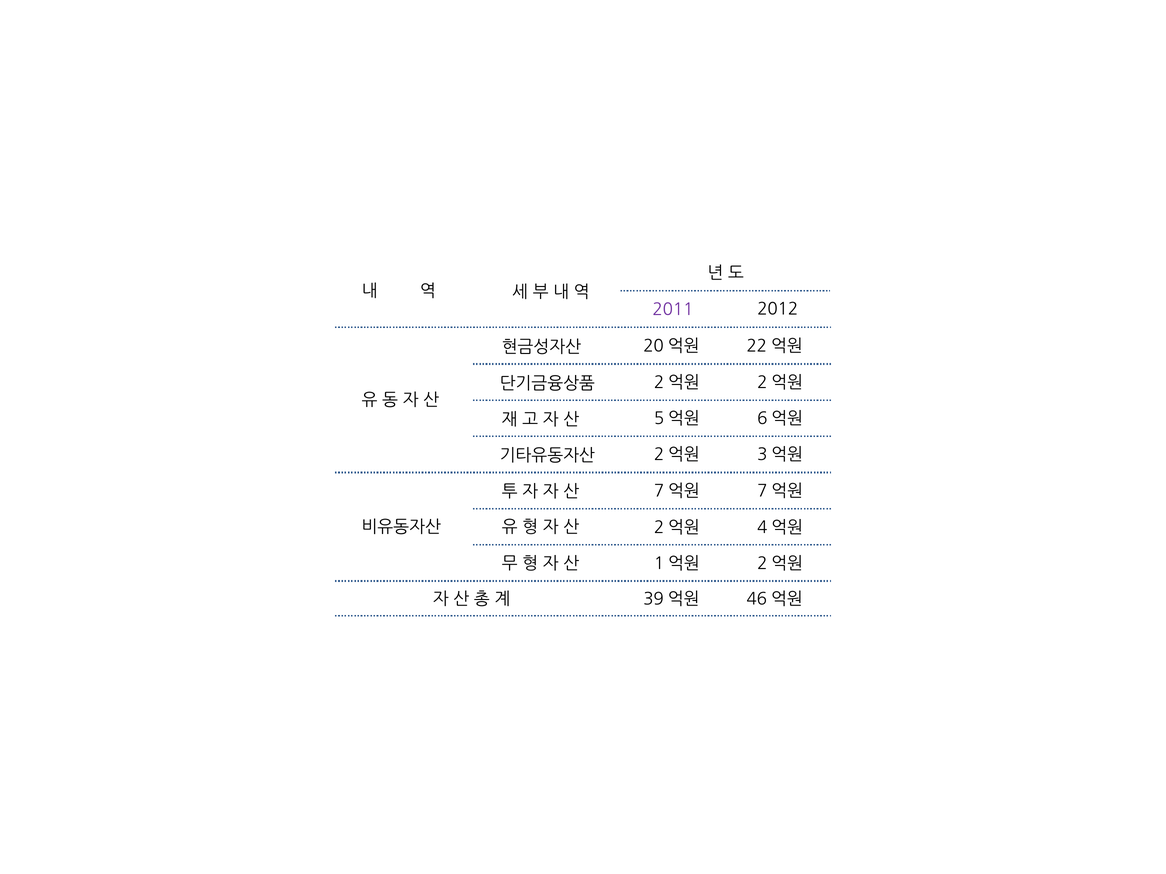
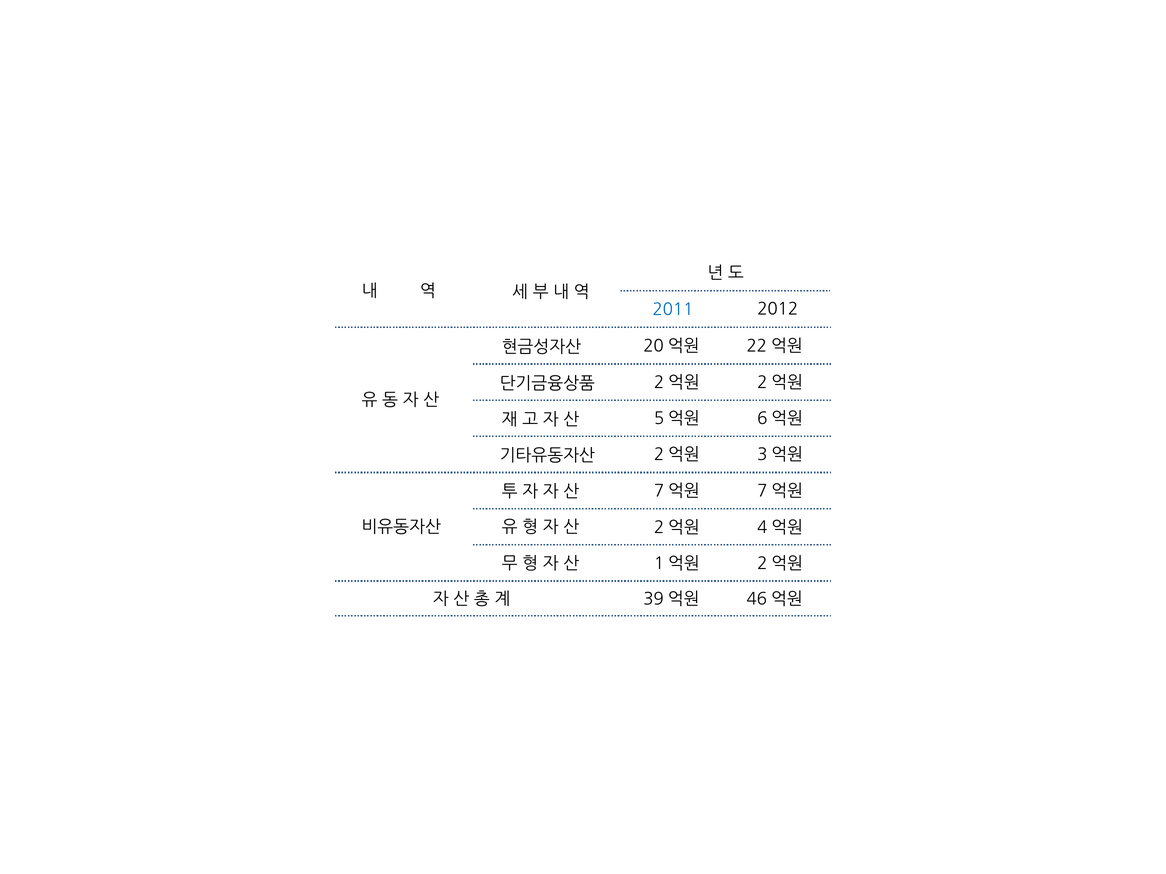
2011 colour: purple -> blue
